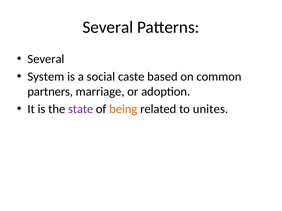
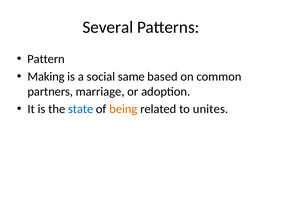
Several at (46, 59): Several -> Pattern
System: System -> Making
caste: caste -> same
state colour: purple -> blue
